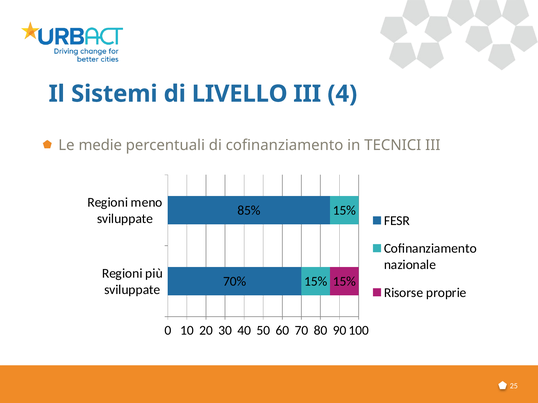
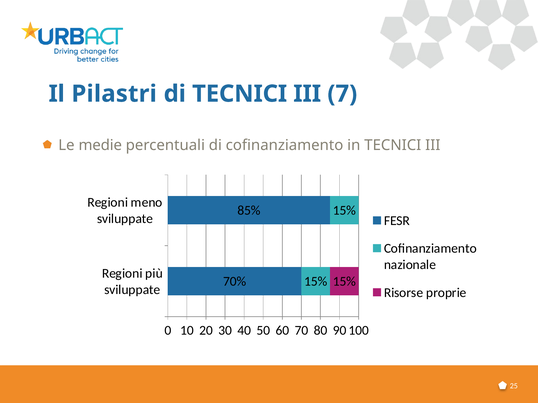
Sistemi: Sistemi -> Pilastri
di LIVELLO: LIVELLO -> TECNICI
4: 4 -> 7
